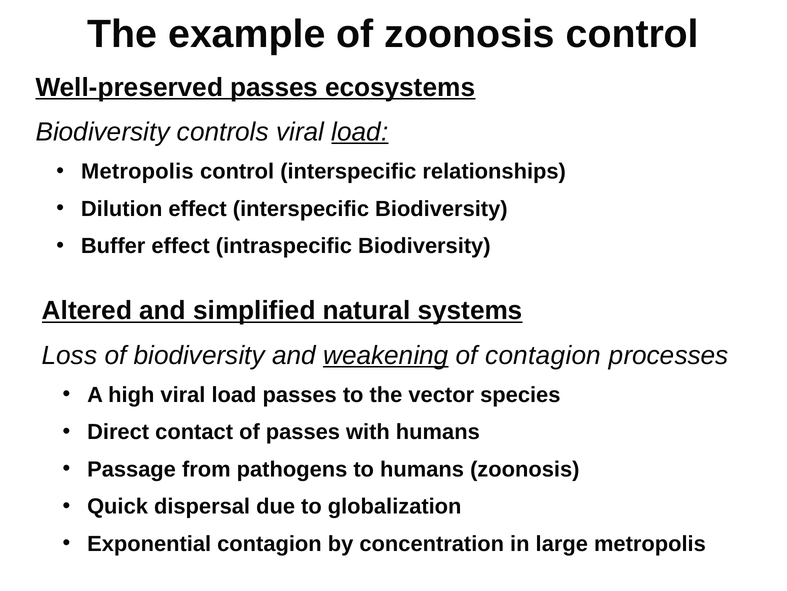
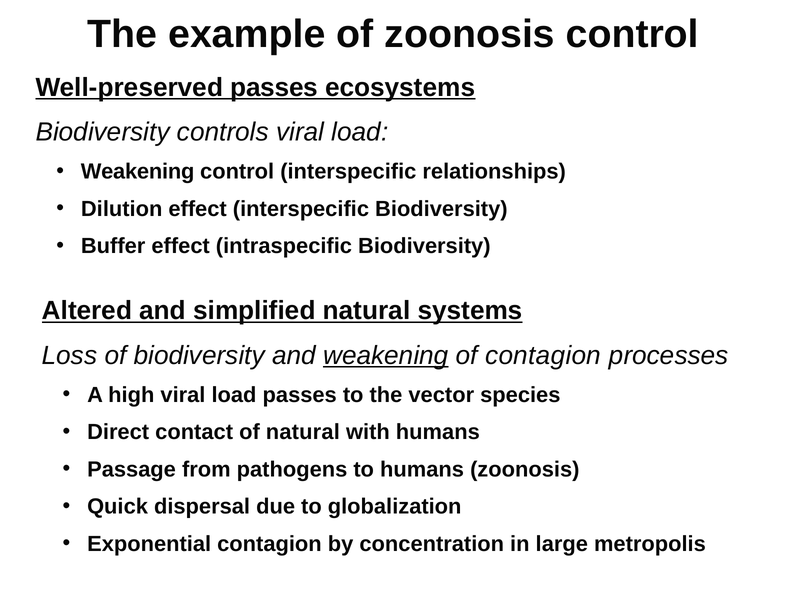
load at (360, 132) underline: present -> none
Metropolis at (137, 171): Metropolis -> Weakening
of passes: passes -> natural
